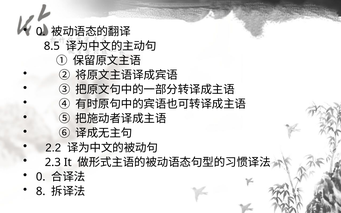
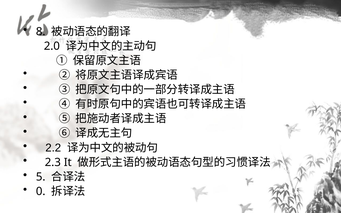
0 at (41, 32): 0 -> 8
8.5: 8.5 -> 2.0
0 at (41, 177): 0 -> 5
8: 8 -> 0
